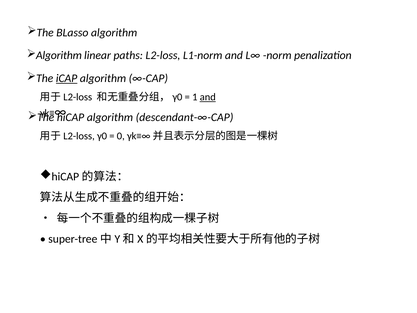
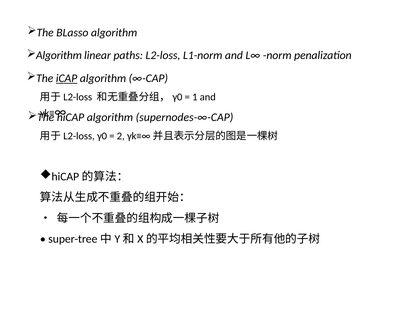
and at (208, 97) underline: present -> none
descendant-∞-CAP: descendant-∞-CAP -> supernodes-∞-CAP
0: 0 -> 2
